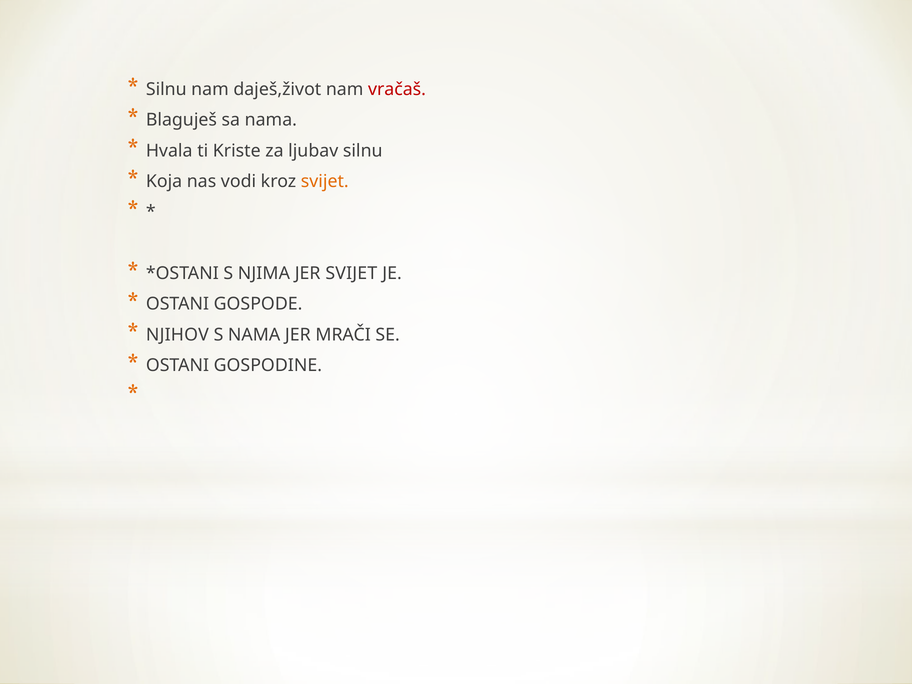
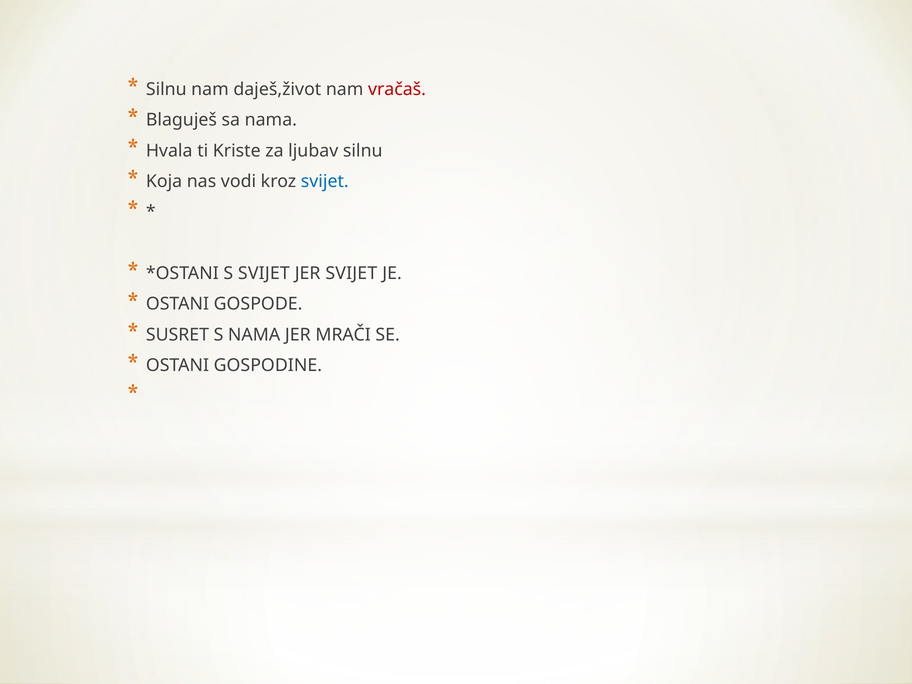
svijet at (325, 181) colour: orange -> blue
S NJIMA: NJIMA -> SVIJET
NJIHOV: NJIHOV -> SUSRET
